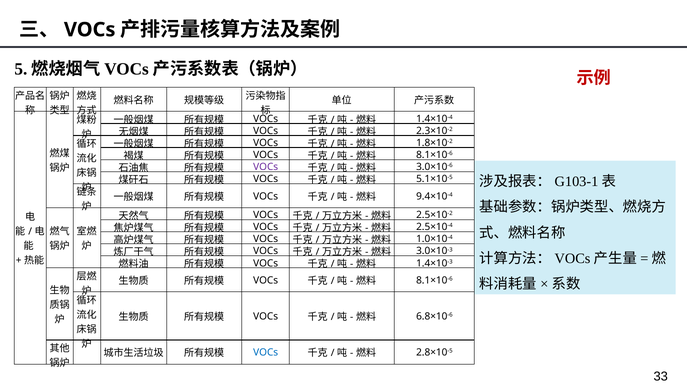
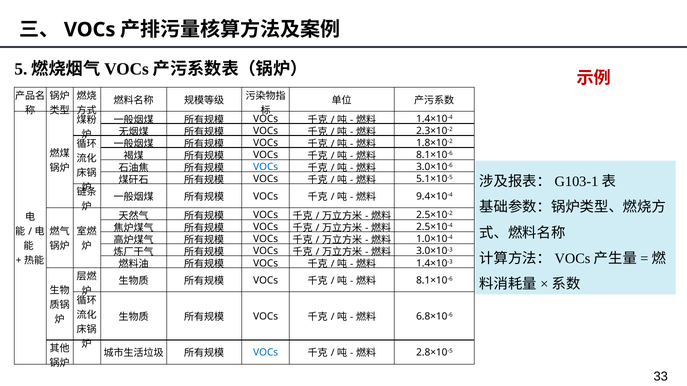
VOCs at (266, 167) colour: purple -> blue
